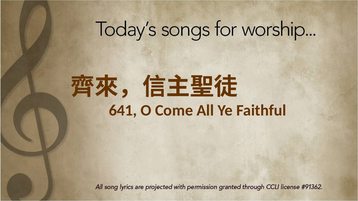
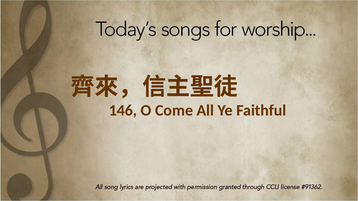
641: 641 -> 146
